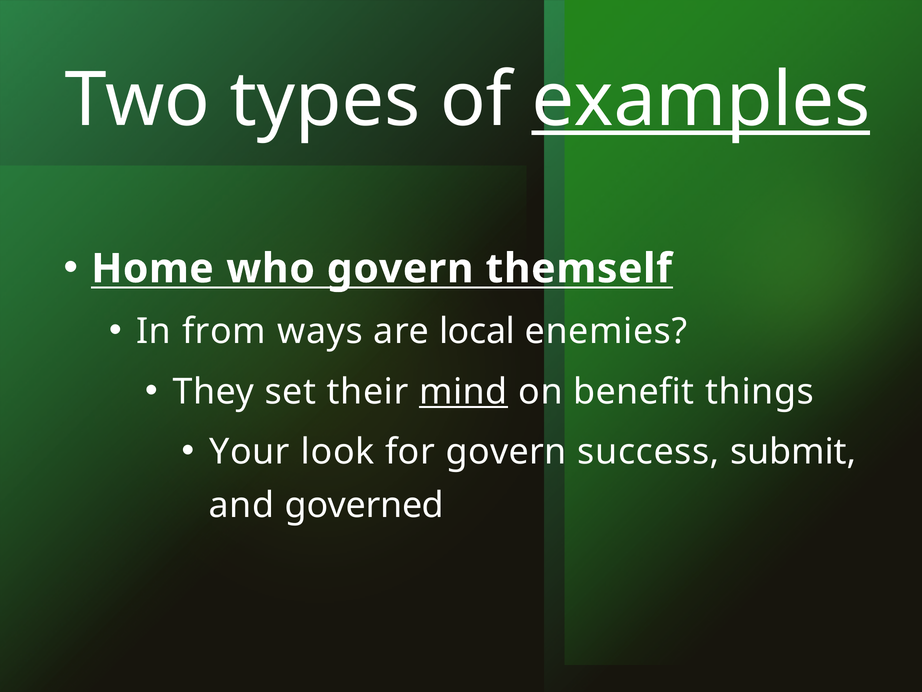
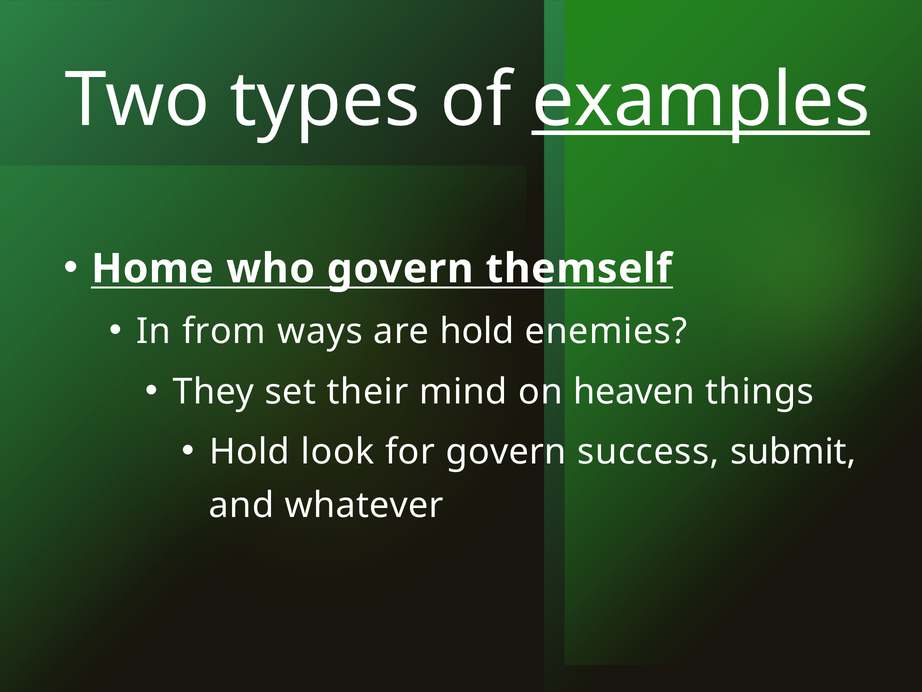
are local: local -> hold
mind underline: present -> none
benefit: benefit -> heaven
Your at (250, 451): Your -> Hold
governed: governed -> whatever
